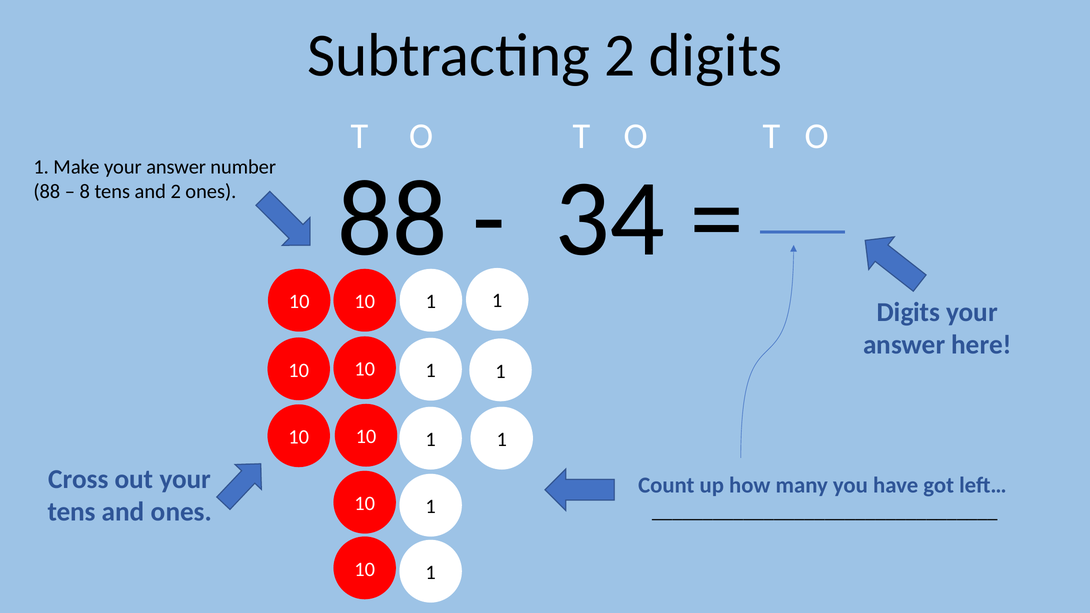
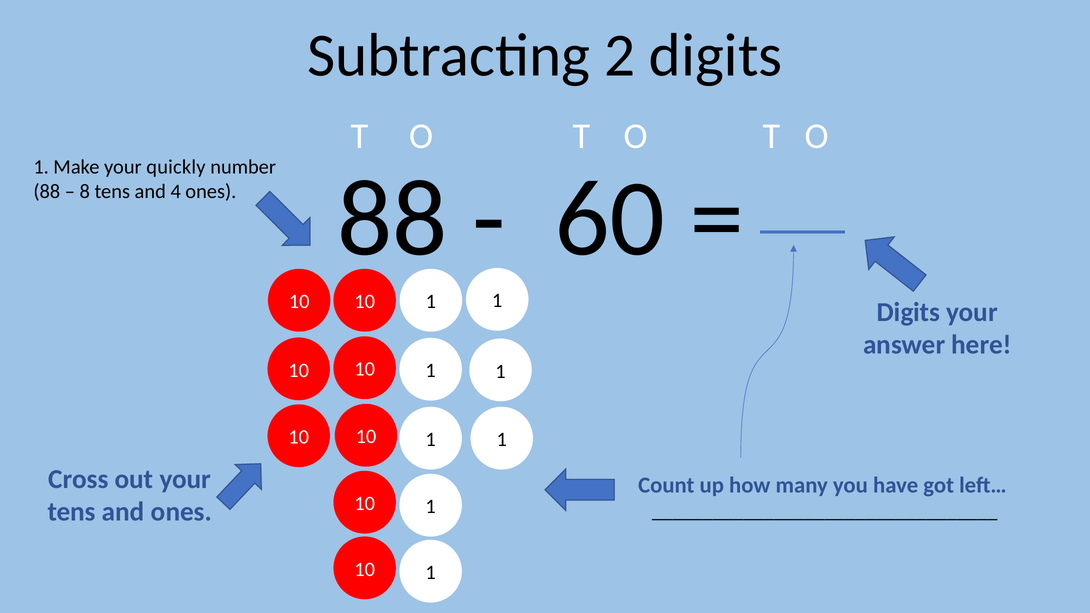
Make your answer: answer -> quickly
34: 34 -> 60
and 2: 2 -> 4
